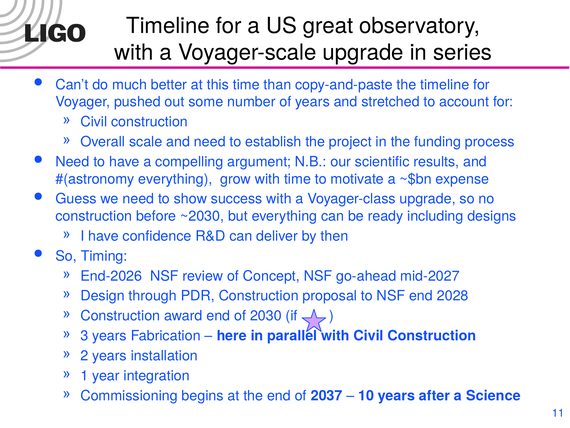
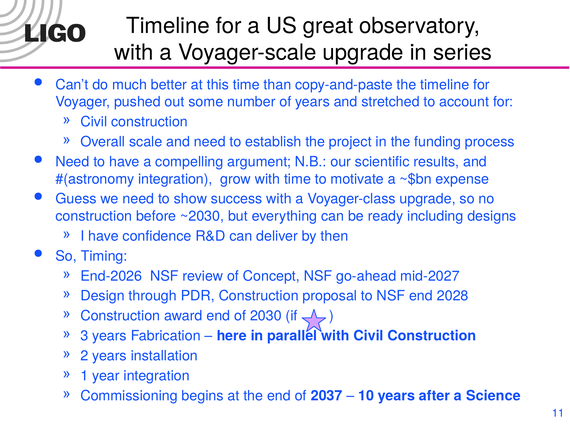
everything at (175, 179): everything -> integration
